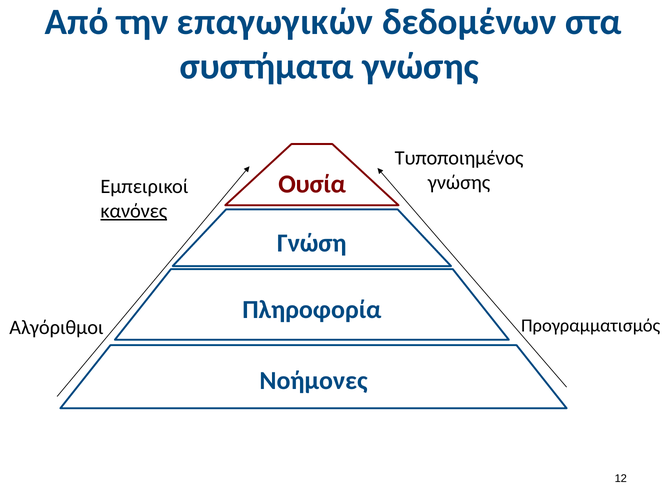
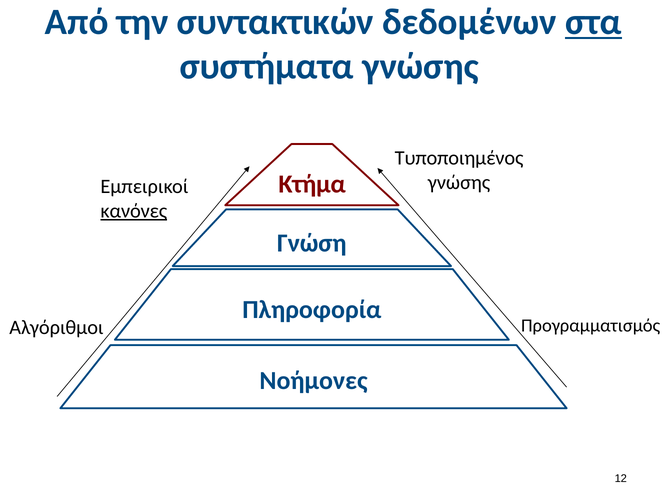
επαγωγικών: επαγωγικών -> συντακτικών
στα underline: none -> present
Ουσία: Ουσία -> Κτήμα
